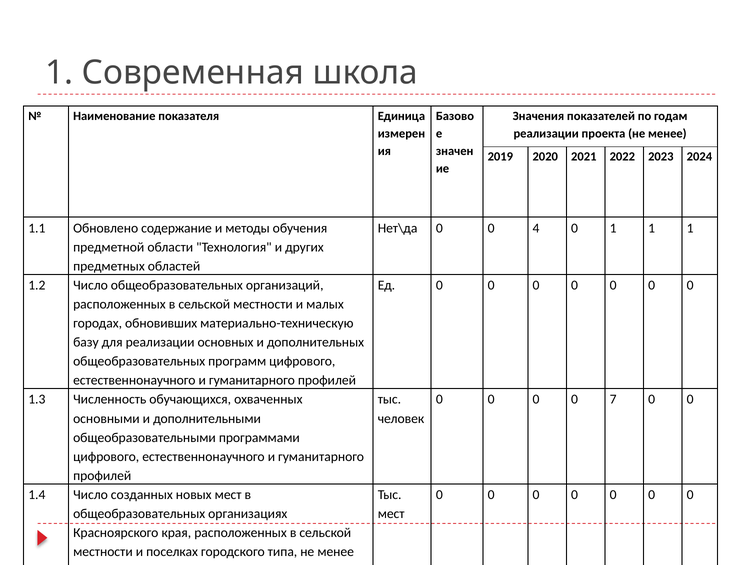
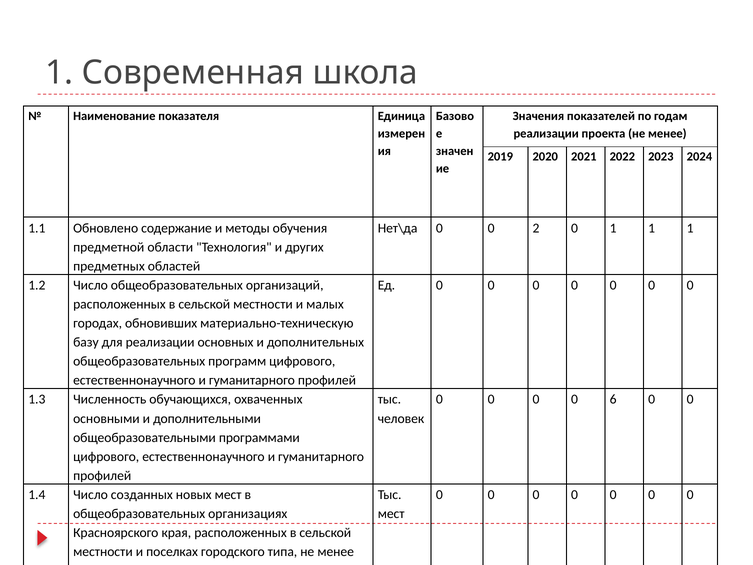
4: 4 -> 2
7: 7 -> 6
